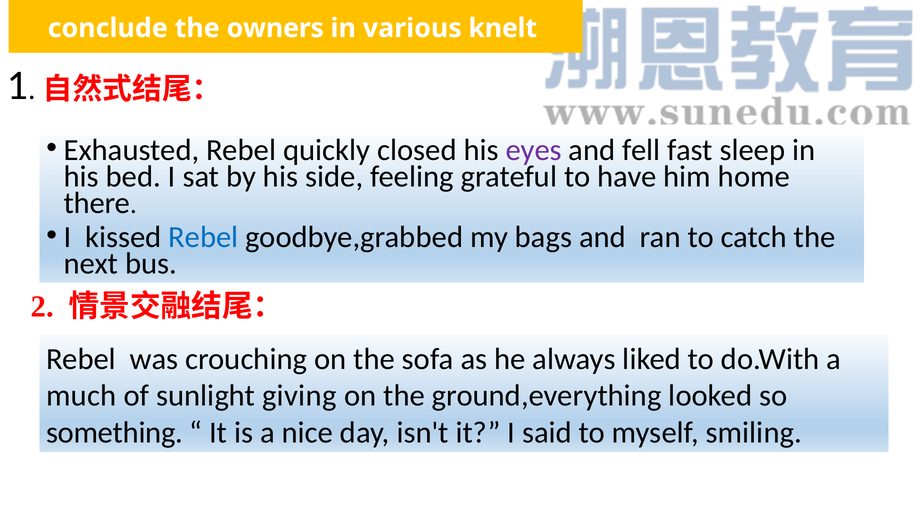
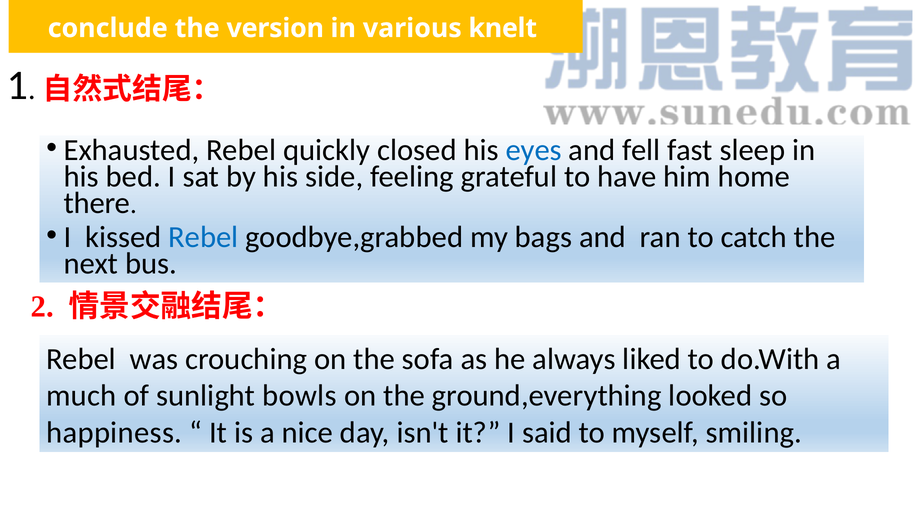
owners: owners -> version
eyes colour: purple -> blue
giving: giving -> bowls
something: something -> happiness
